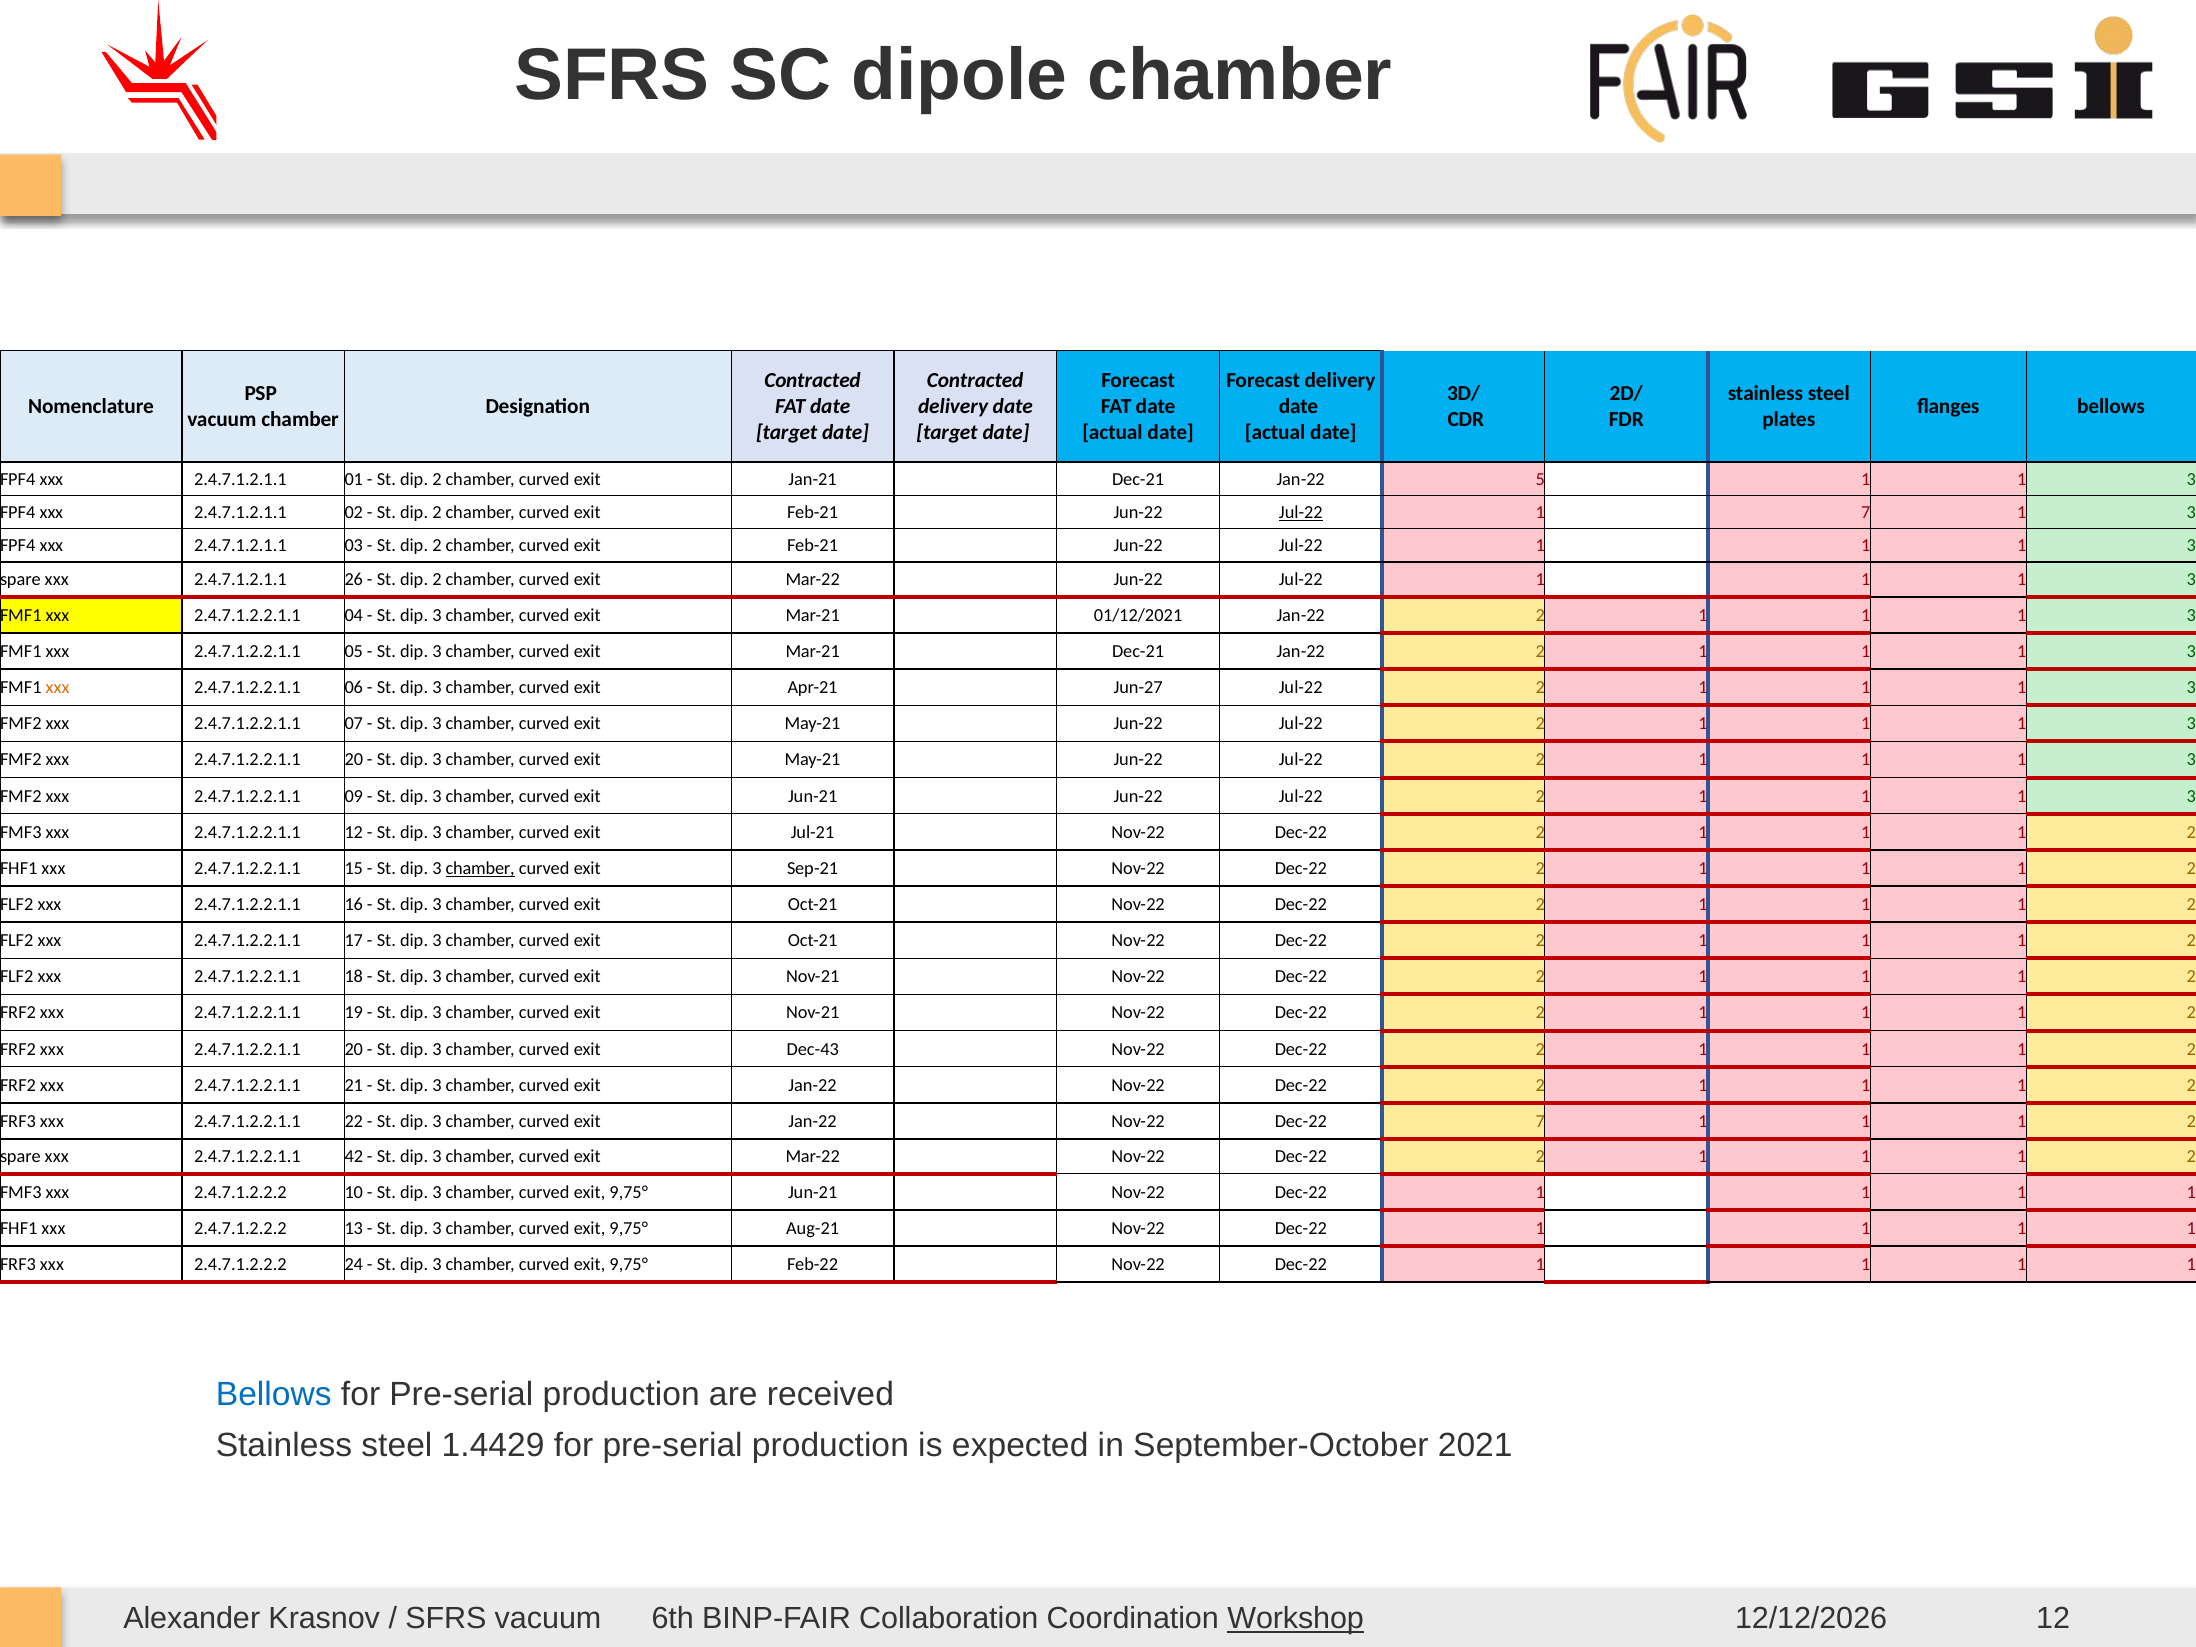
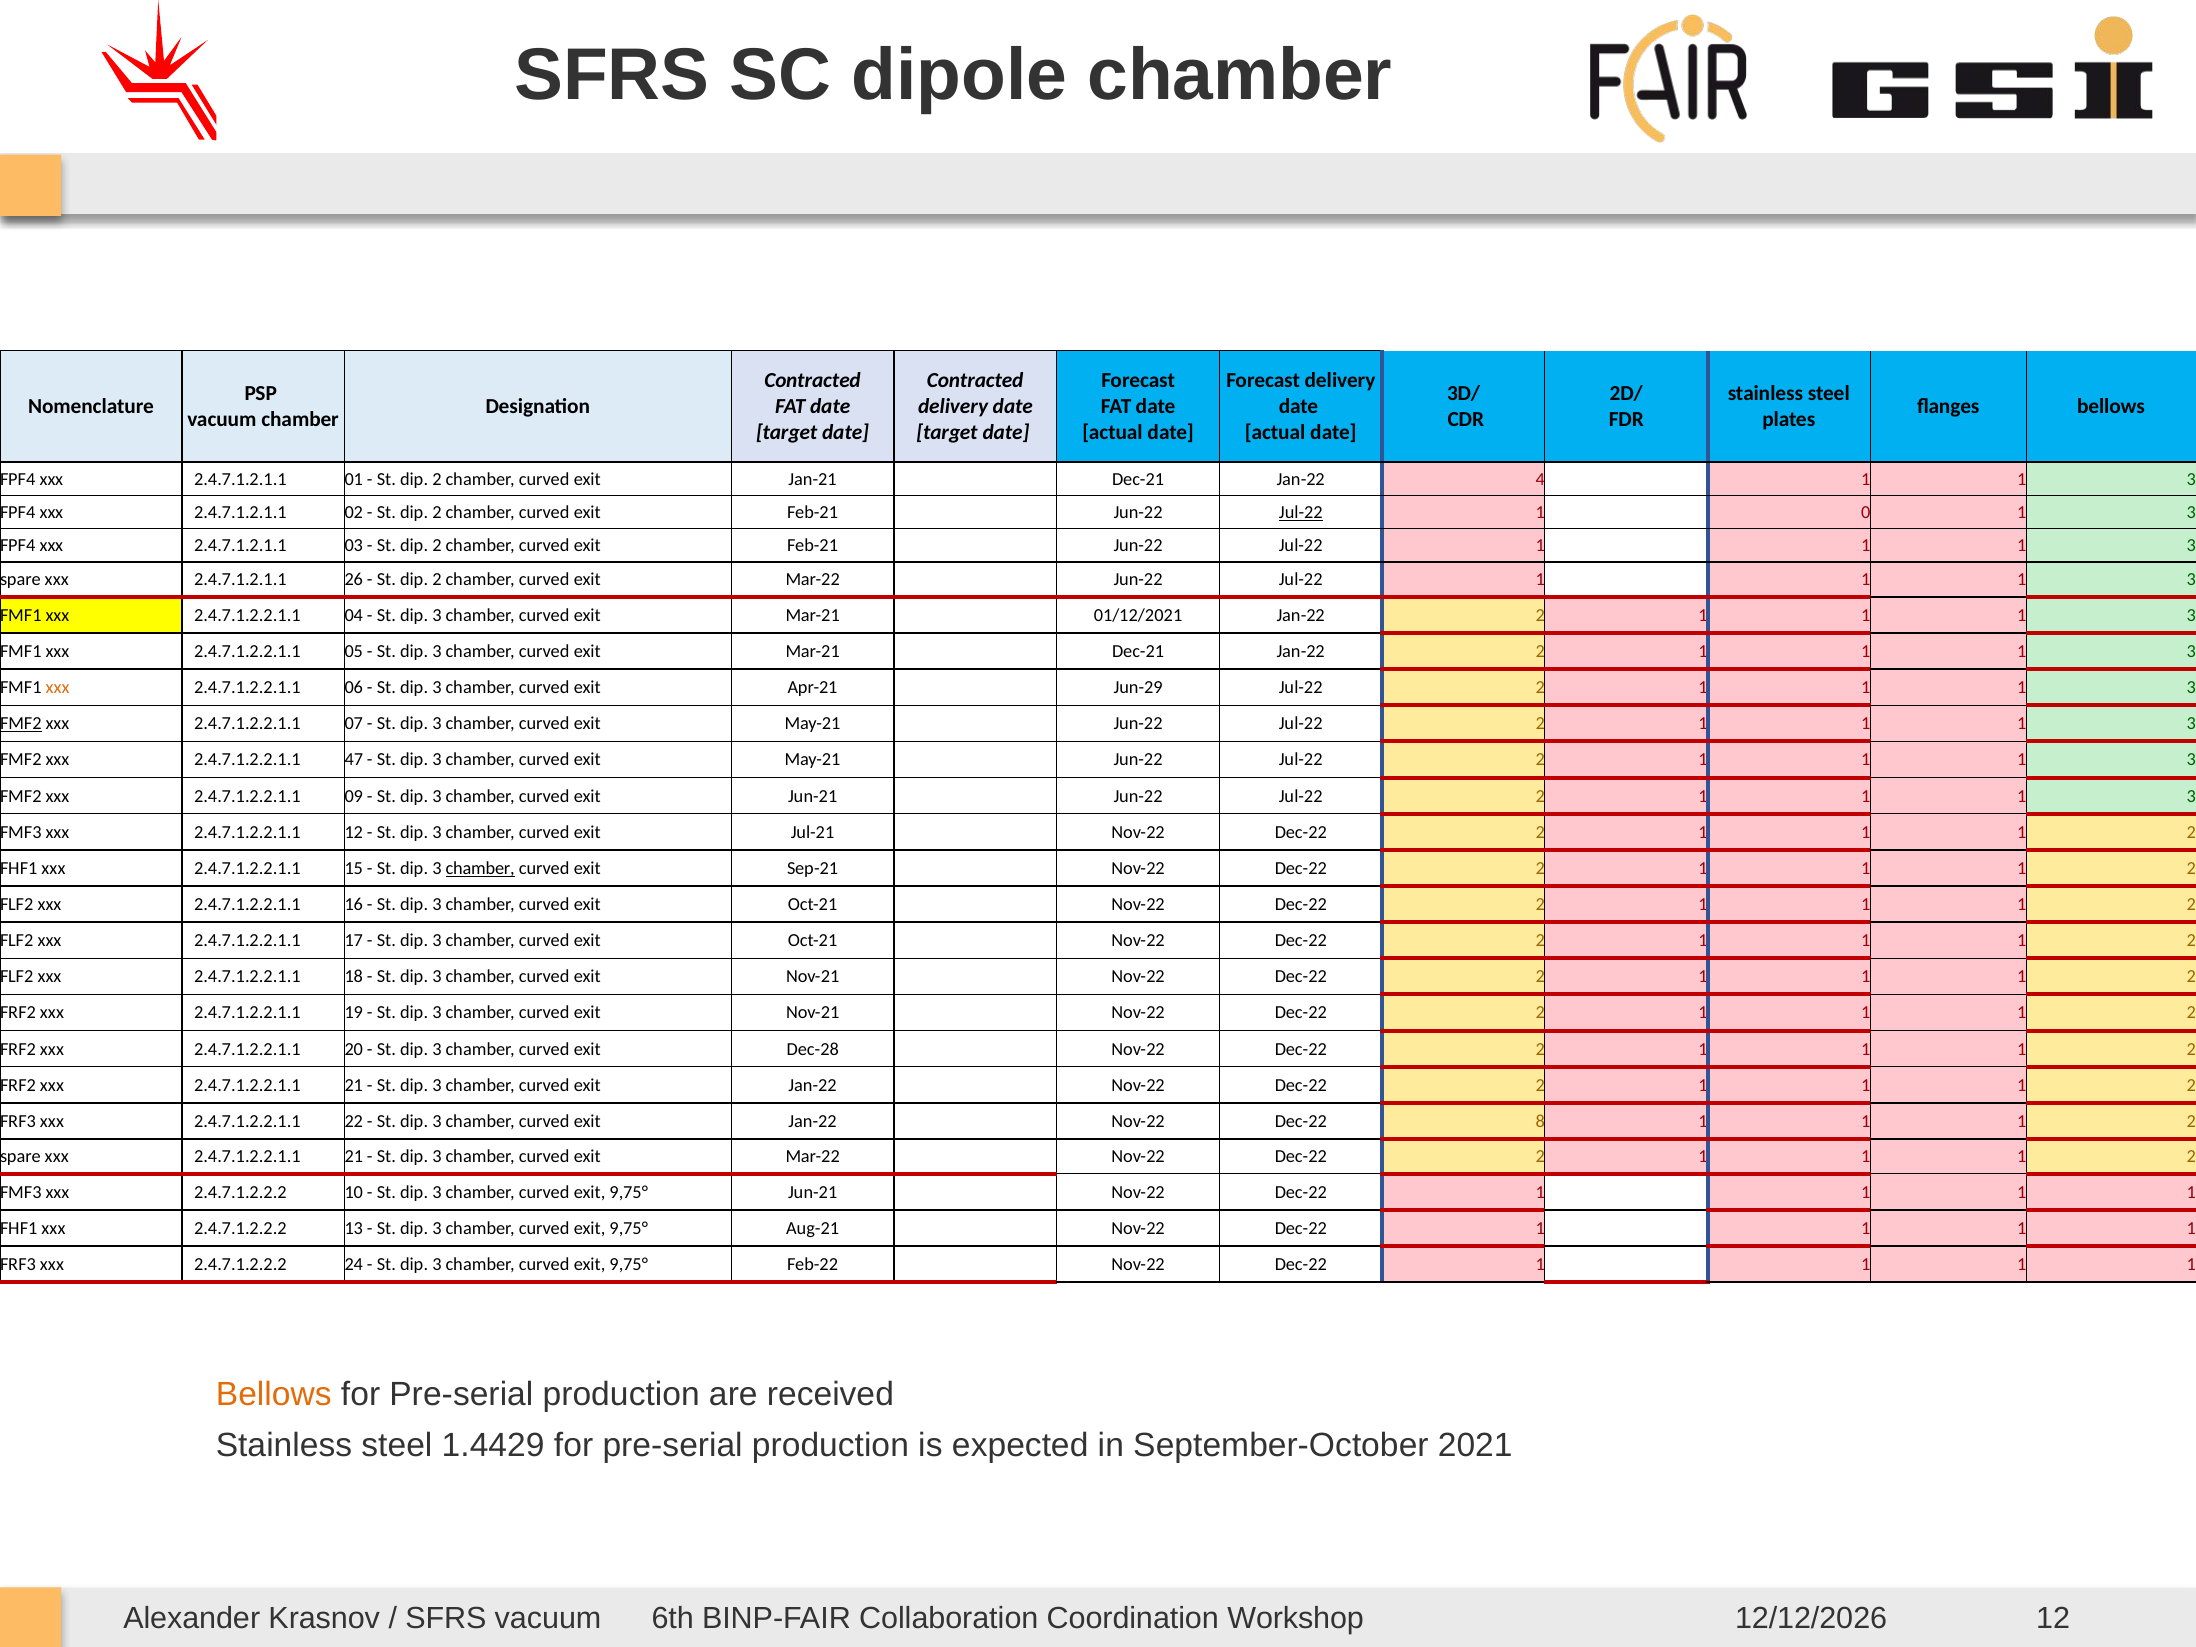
5: 5 -> 4
1 7: 7 -> 0
Jun-27: Jun-27 -> Jun-29
FMF2 at (21, 724) underline: none -> present
FMF2 xxx 2.4.7.1.2.2.1.1 20: 20 -> 47
Dec-43: Dec-43 -> Dec-28
Dec-22 7: 7 -> 8
spare xxx 2.4.7.1.2.2.1.1 42: 42 -> 21
Bellows at (274, 1394) colour: blue -> orange
Workshop underline: present -> none
